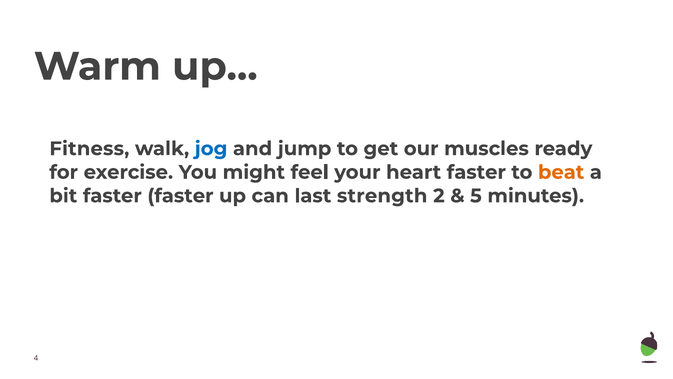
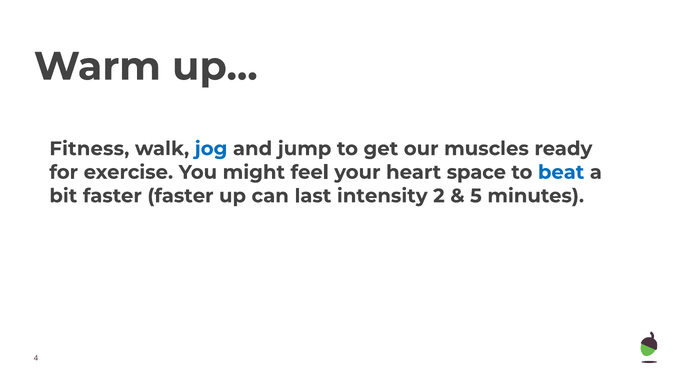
heart faster: faster -> space
beat colour: orange -> blue
strength: strength -> intensity
